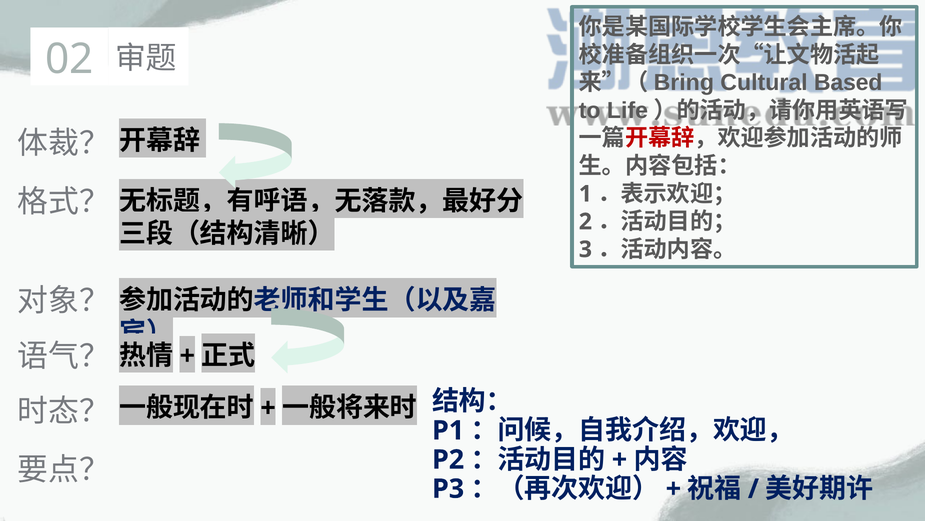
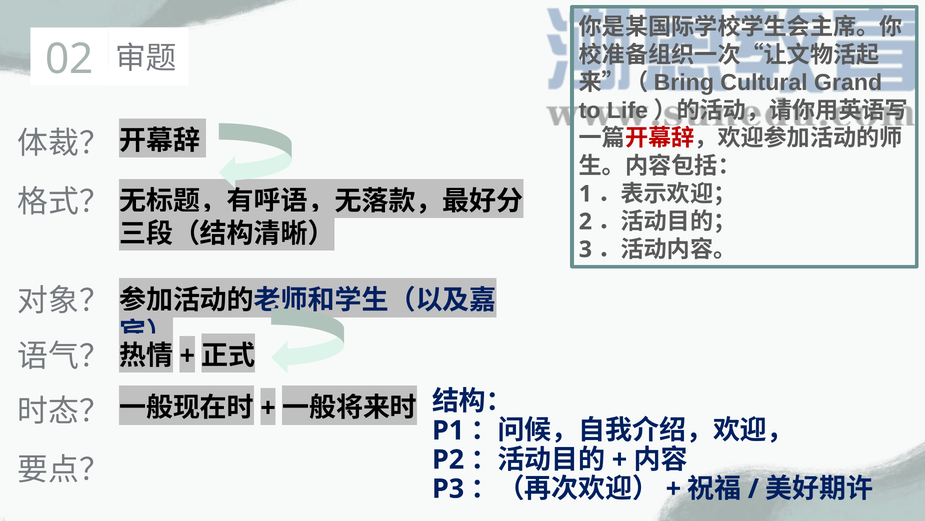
Based: Based -> Grand
